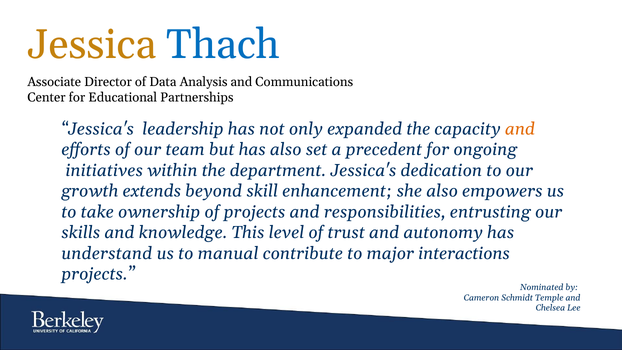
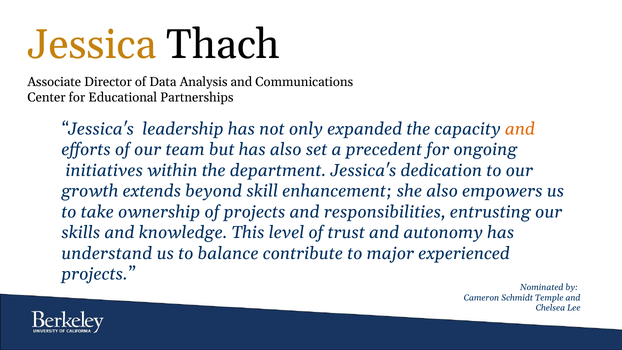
Thach colour: blue -> black
manual: manual -> balance
interactions: interactions -> experienced
